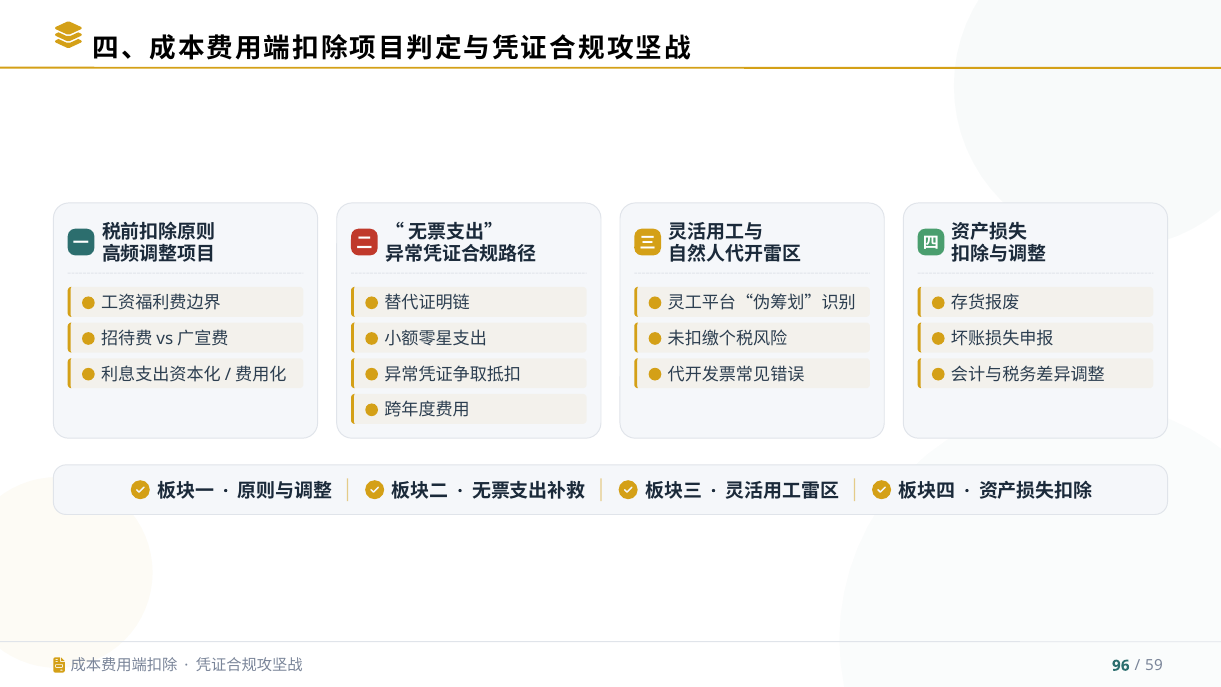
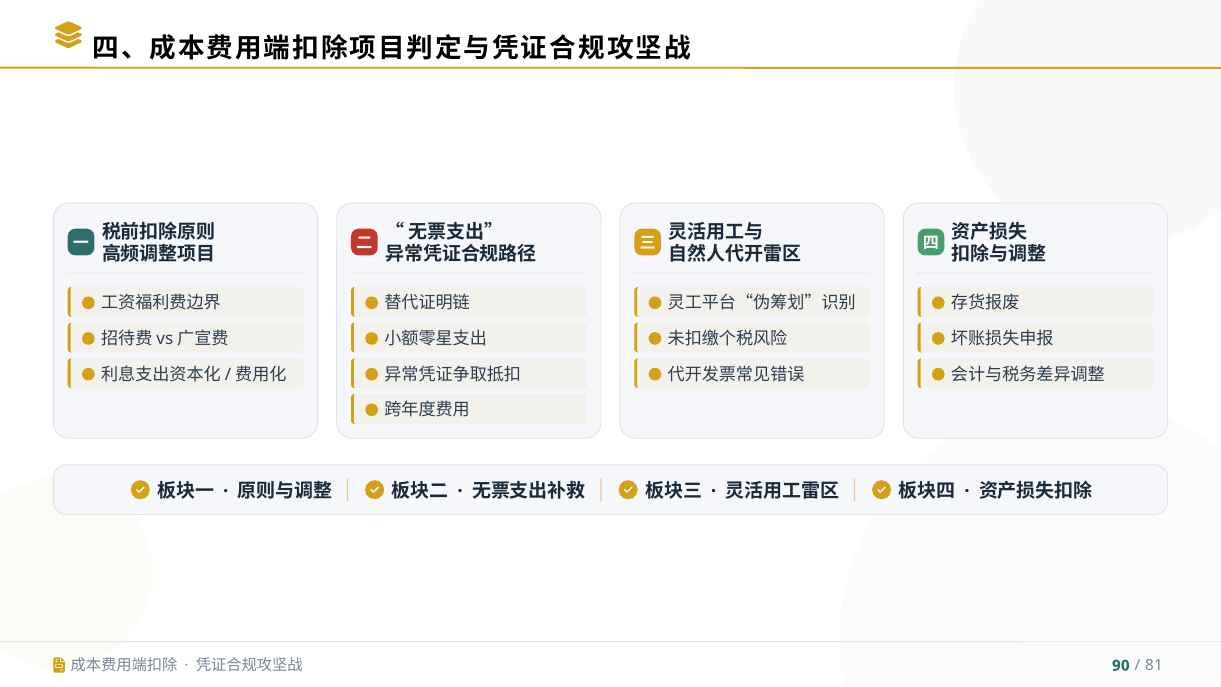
96: 96 -> 90
59: 59 -> 81
